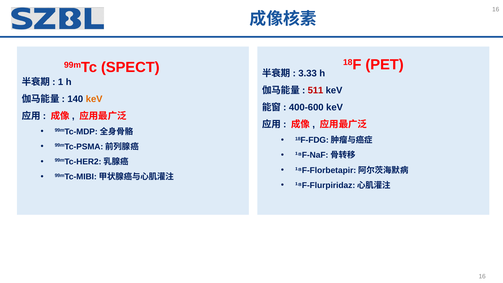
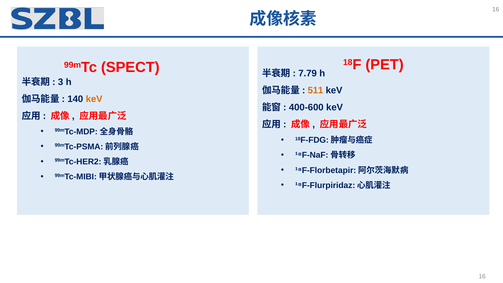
3.33: 3.33 -> 7.79
1: 1 -> 3
511 colour: red -> orange
